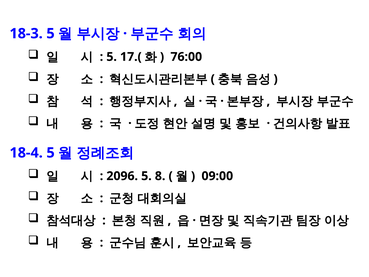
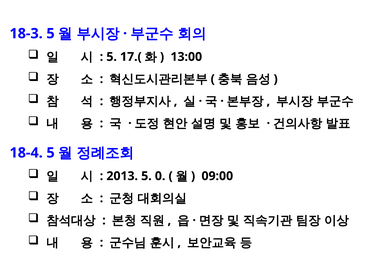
76:00: 76:00 -> 13:00
2096: 2096 -> 2013
8: 8 -> 0
